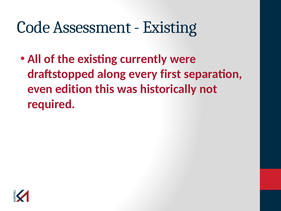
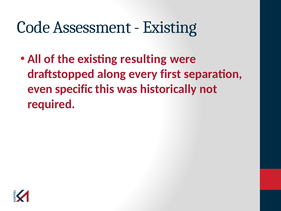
currently: currently -> resulting
edition: edition -> specific
